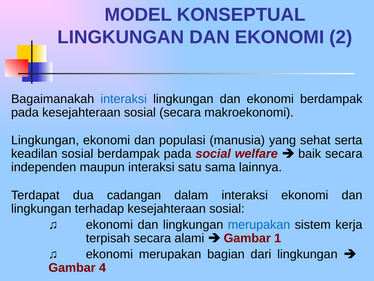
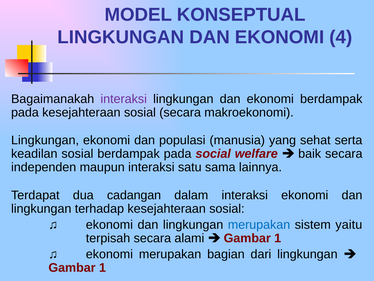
2: 2 -> 4
interaksi at (124, 99) colour: blue -> purple
kerja: kerja -> yaitu
4 at (102, 267): 4 -> 1
